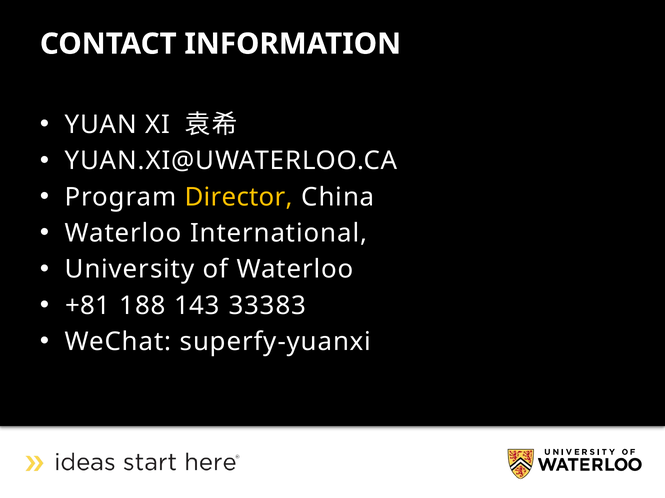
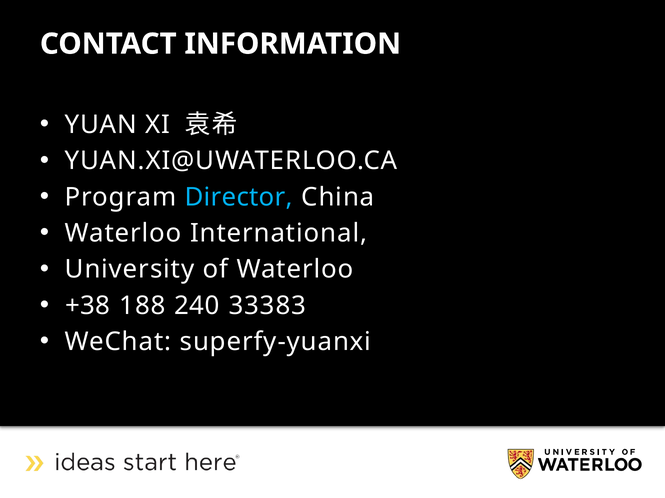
Director colour: yellow -> light blue
+81: +81 -> +38
143: 143 -> 240
